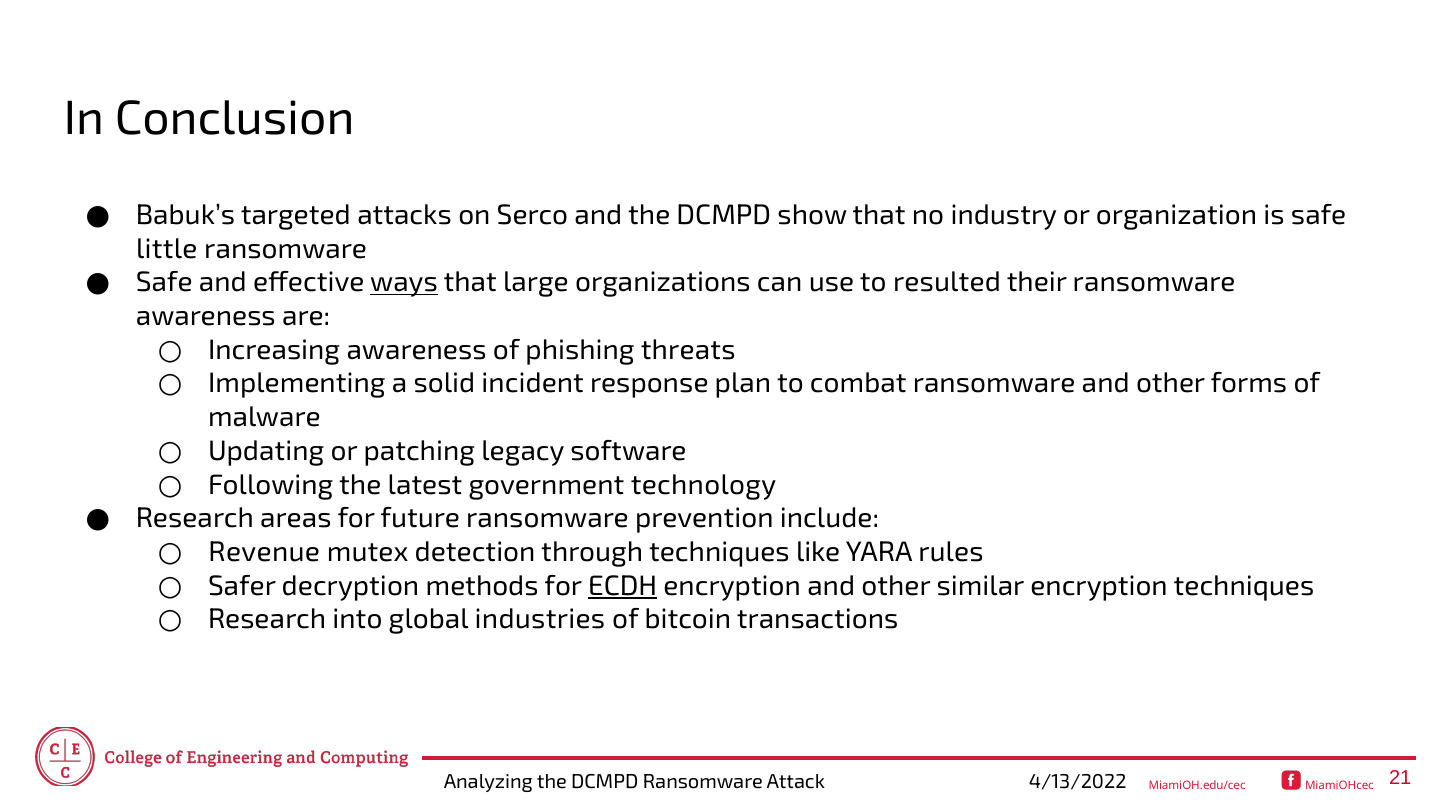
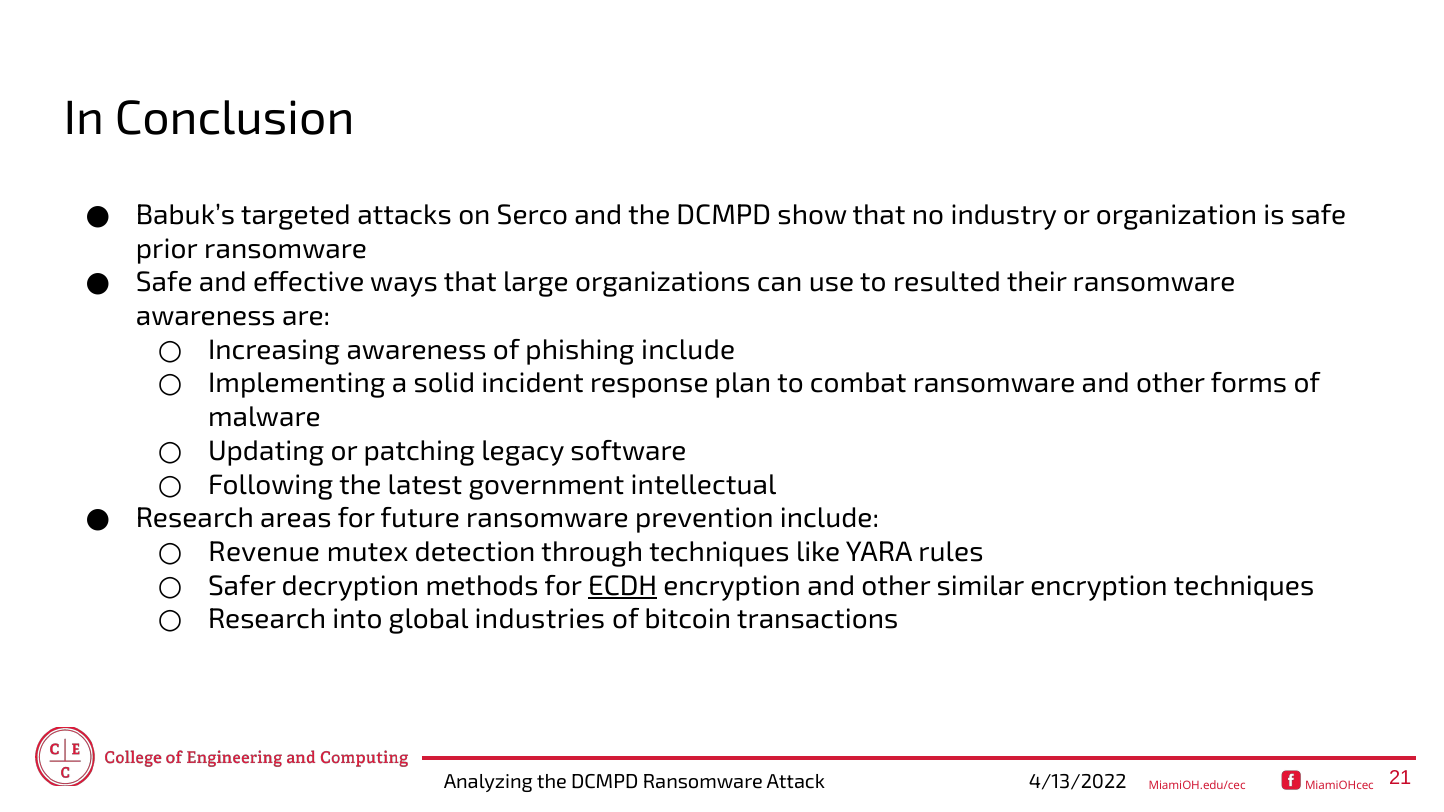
little: little -> prior
ways underline: present -> none
phishing threats: threats -> include
technology: technology -> intellectual
